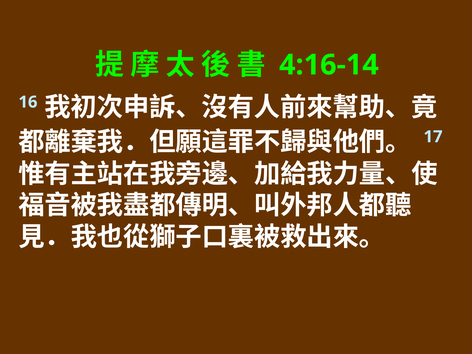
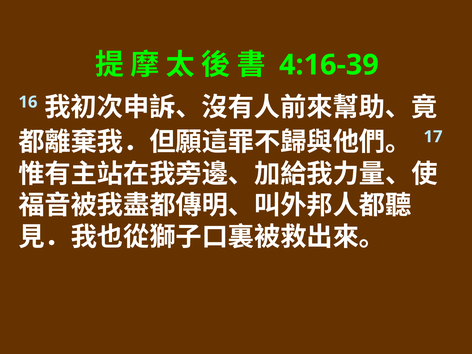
4:16-14: 4:16-14 -> 4:16-39
